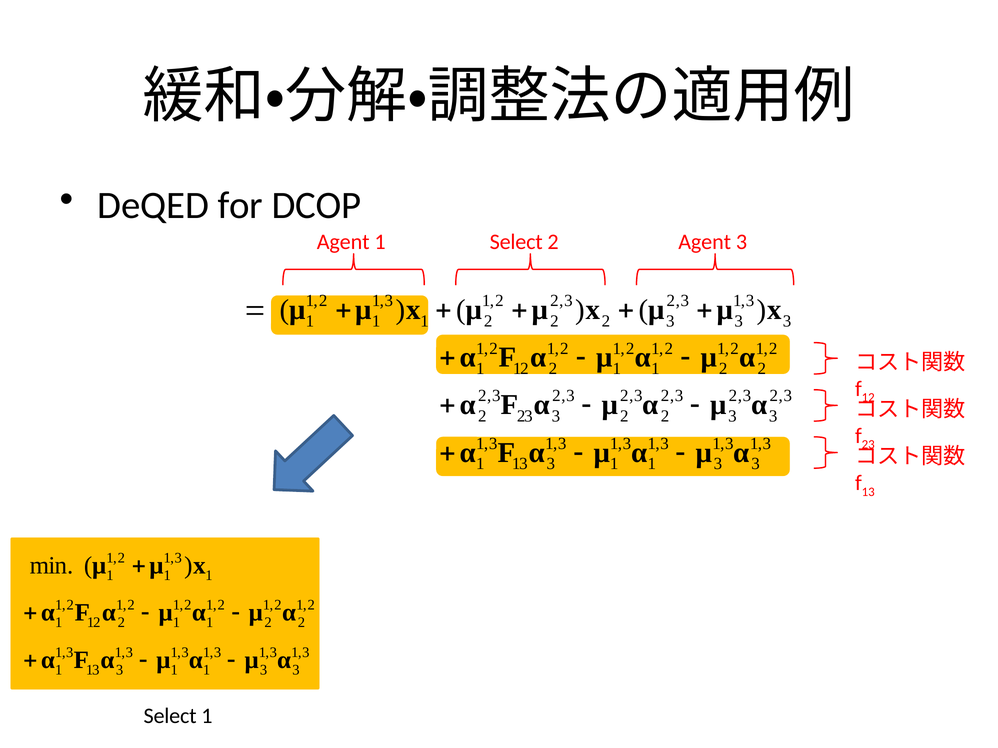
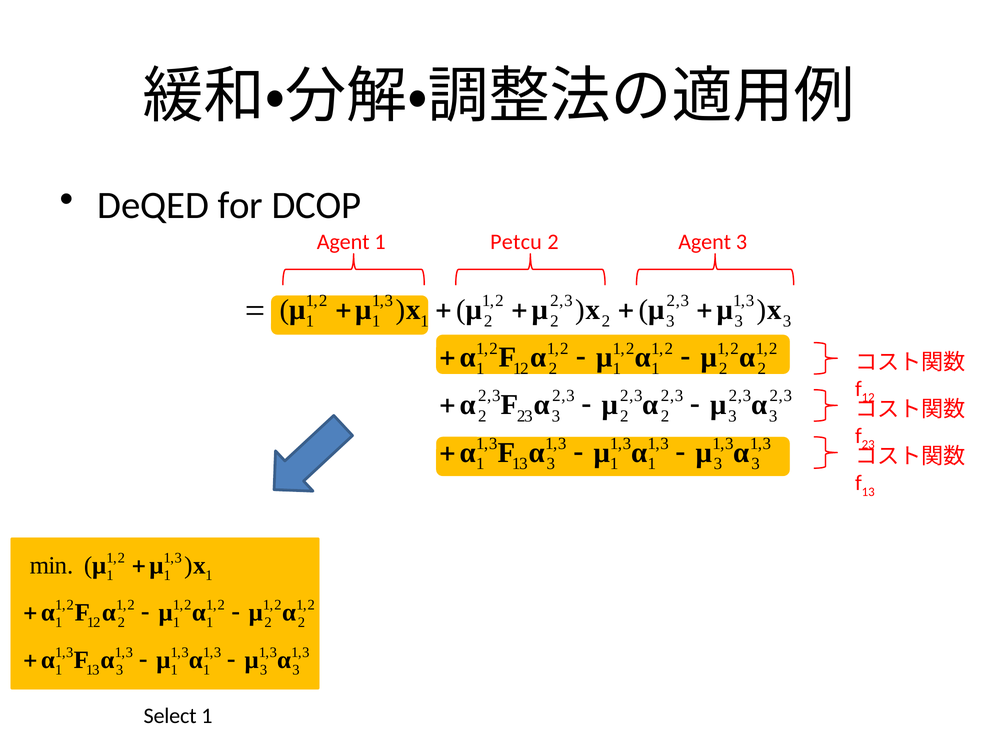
1 Select: Select -> Petcu
